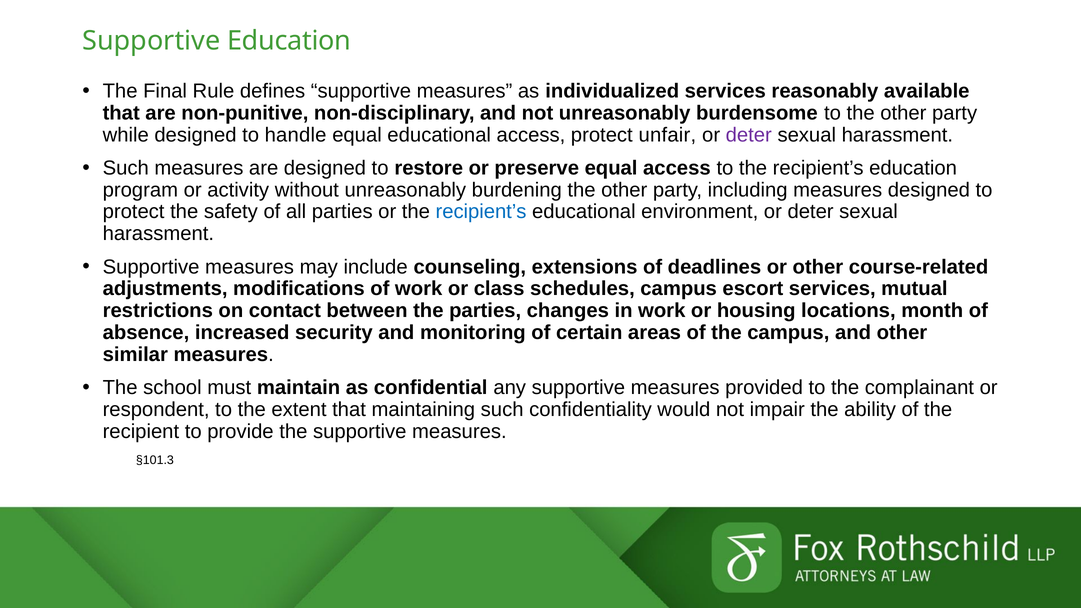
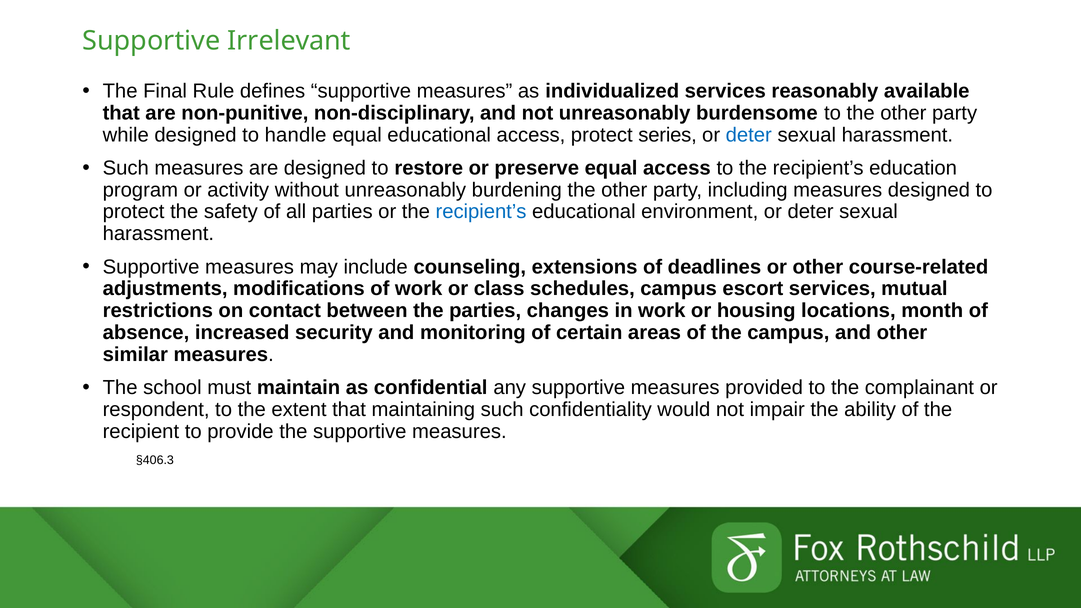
Supportive Education: Education -> Irrelevant
unfair: unfair -> series
deter at (749, 135) colour: purple -> blue
§101.3: §101.3 -> §406.3
